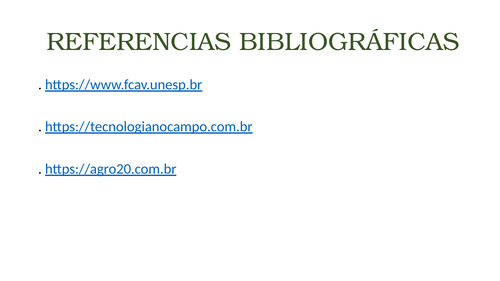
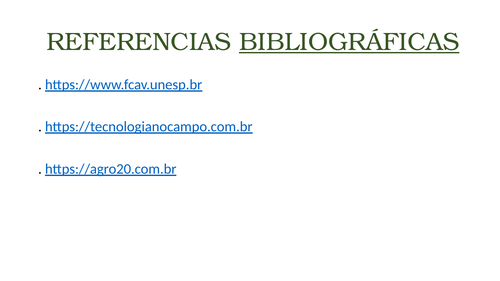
BIBLIOGRÁFICAS underline: none -> present
